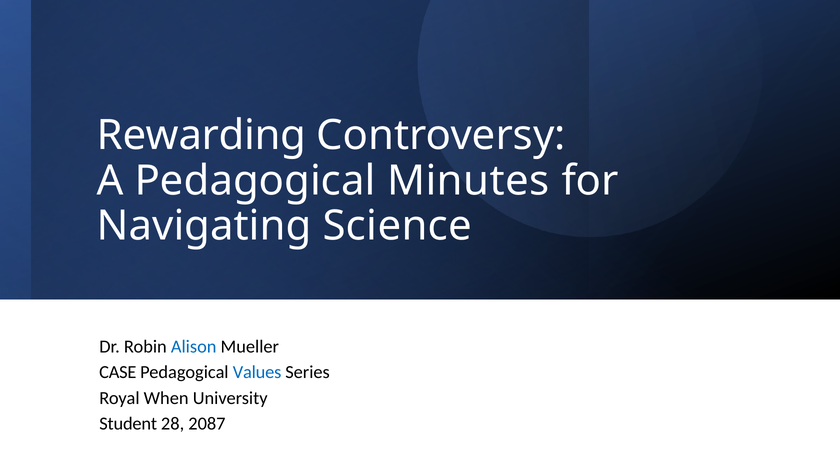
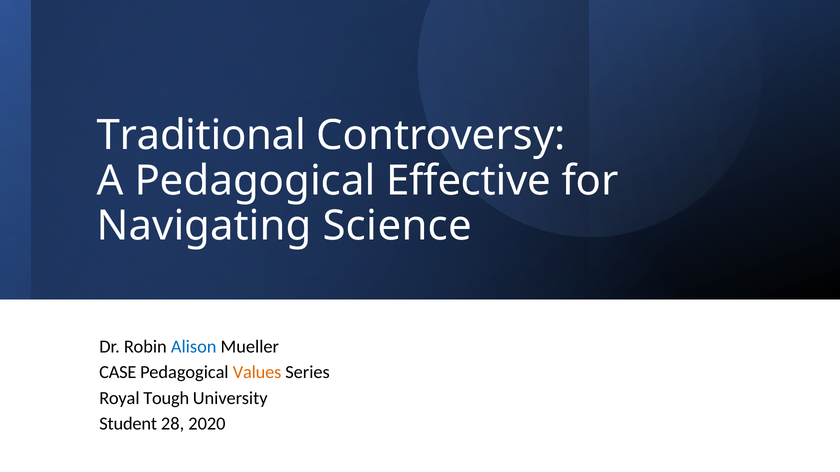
Rewarding: Rewarding -> Traditional
Minutes: Minutes -> Effective
Values colour: blue -> orange
When: When -> Tough
2087: 2087 -> 2020
